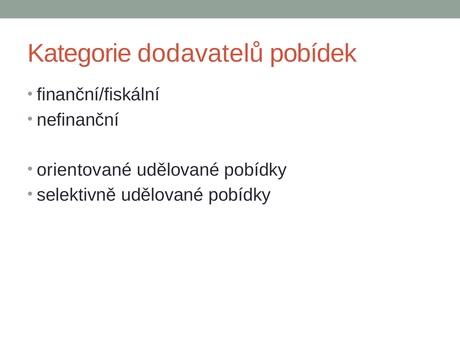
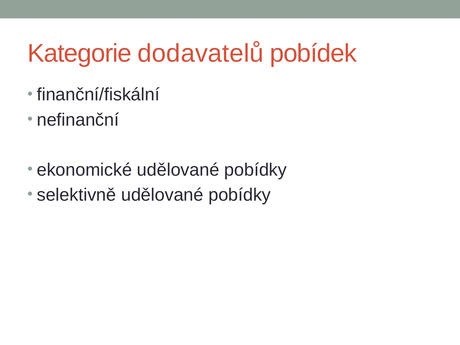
orientované: orientované -> ekonomické
